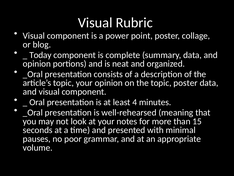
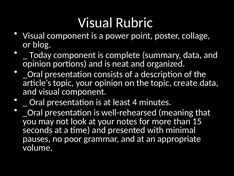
topic poster: poster -> create
